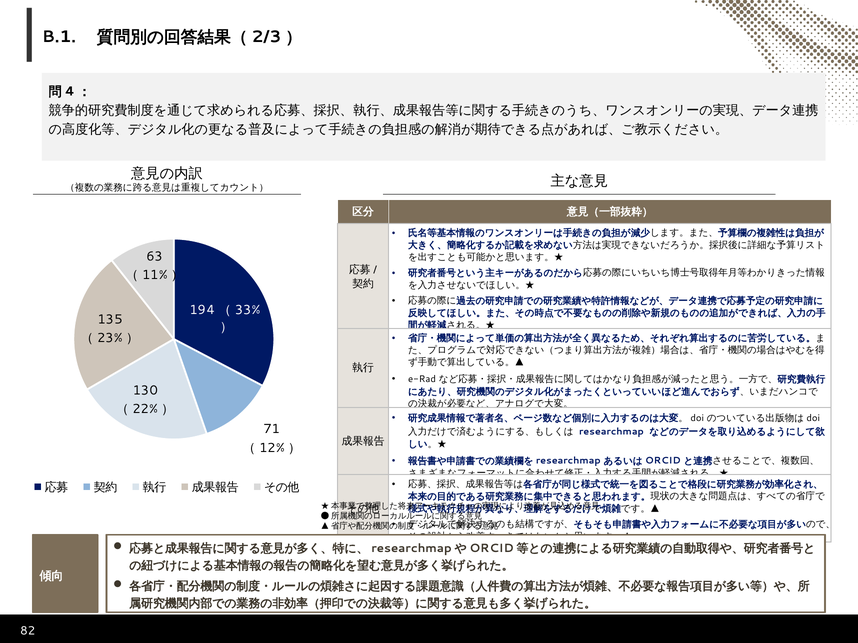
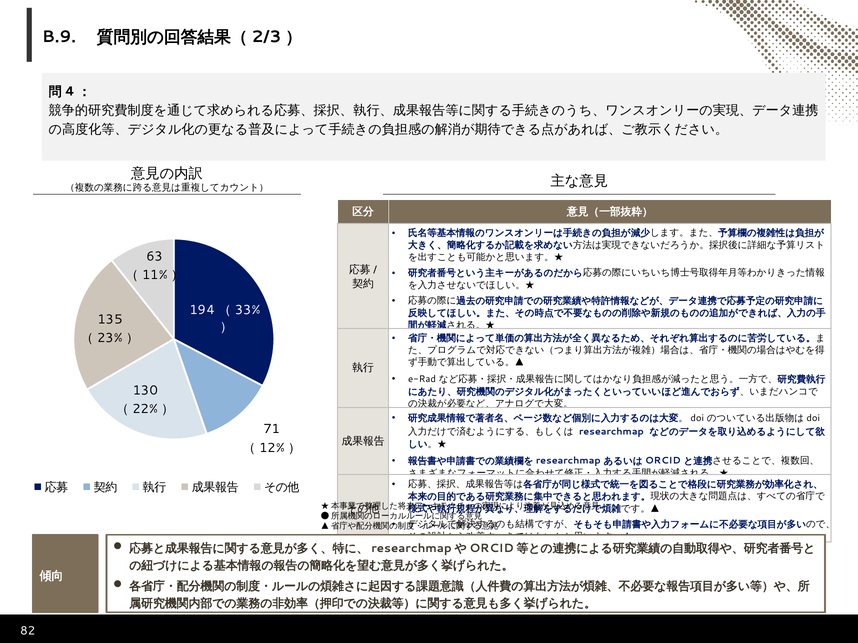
B.1: B.1 -> B.9
